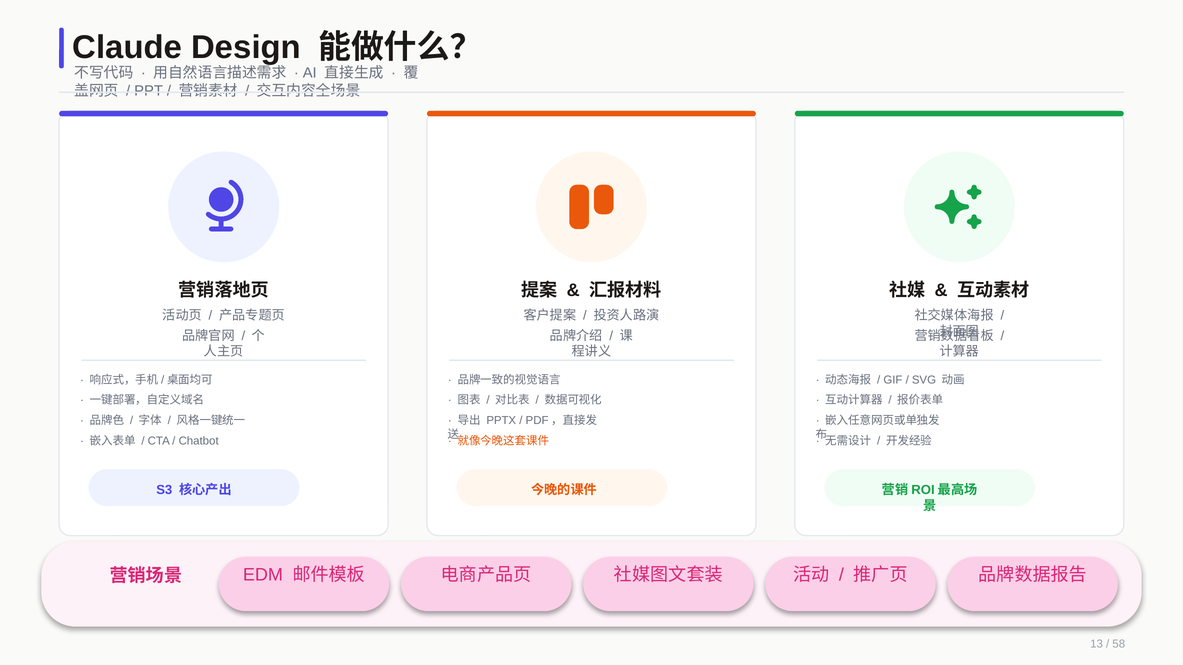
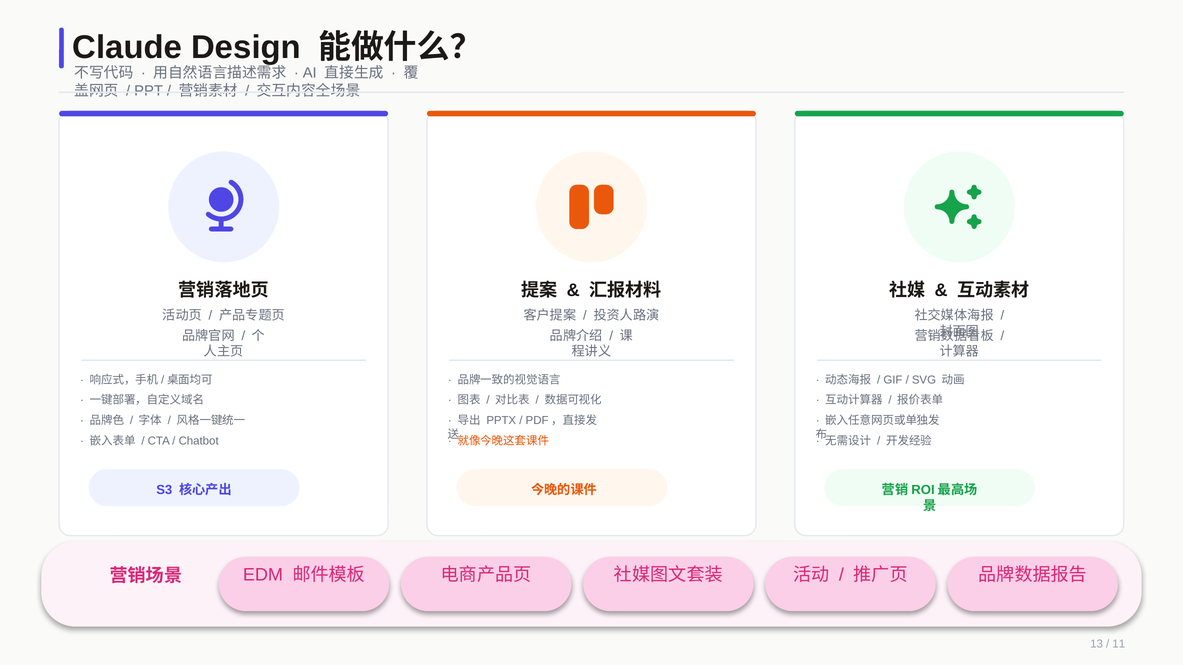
58: 58 -> 11
